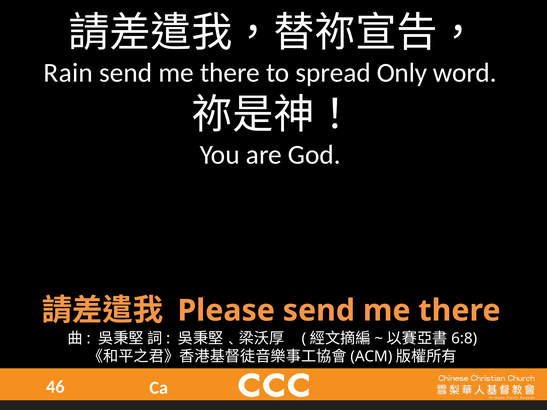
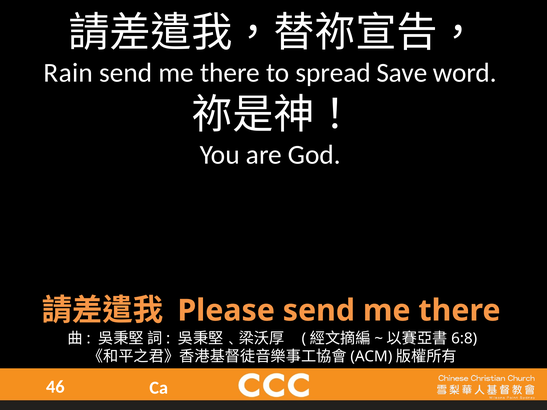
Only: Only -> Save
